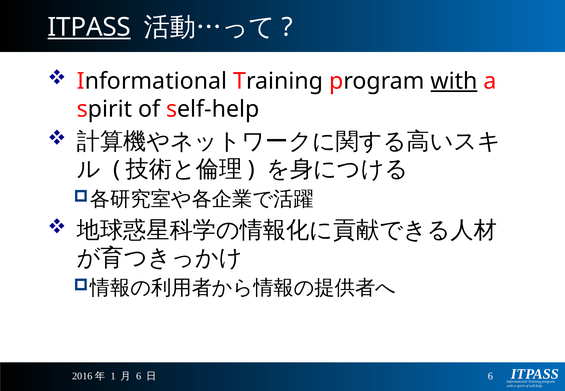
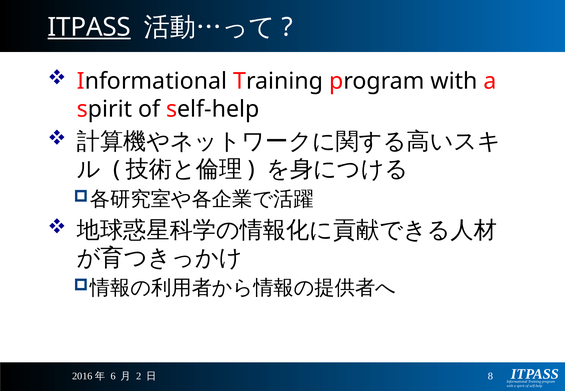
with at (454, 81) underline: present -> none
1: 1 -> 6
6 at (139, 376): 6 -> 2
6 at (490, 376): 6 -> 8
